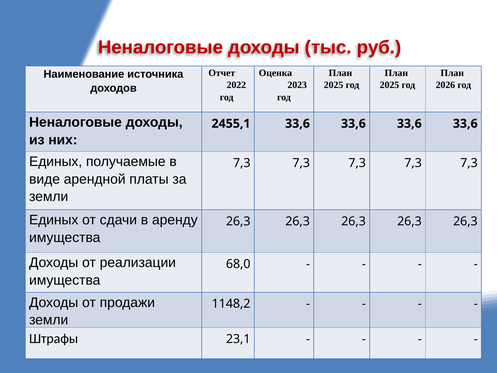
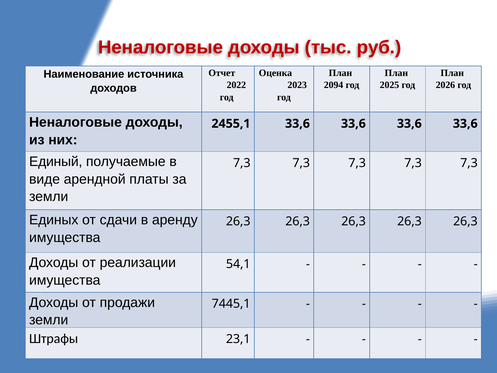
2025 at (334, 85): 2025 -> 2094
Единых at (56, 162): Единых -> Единый
68,0: 68,0 -> 54,1
1148,2: 1148,2 -> 7445,1
